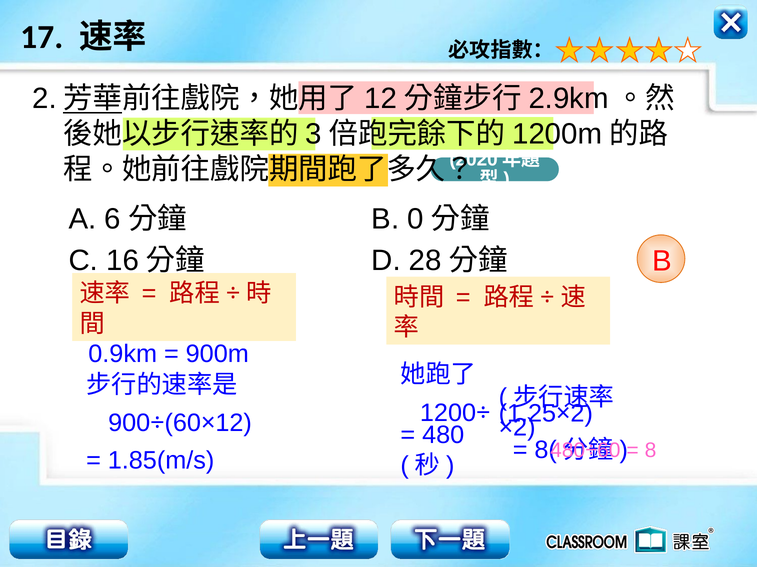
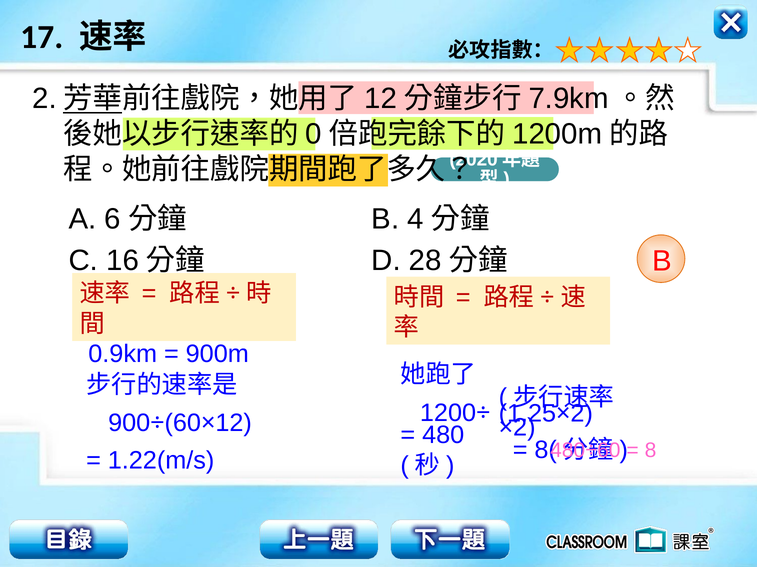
2.9km: 2.9km -> 7.9km
3: 3 -> 0
0: 0 -> 4
1.85(m/s: 1.85(m/s -> 1.22(m/s
